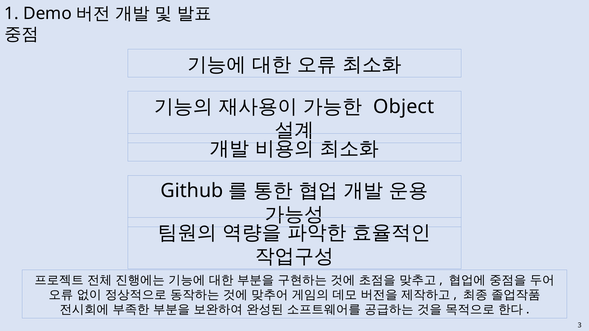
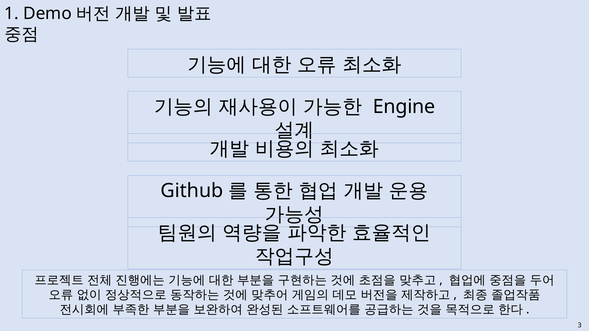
Object: Object -> Engine
